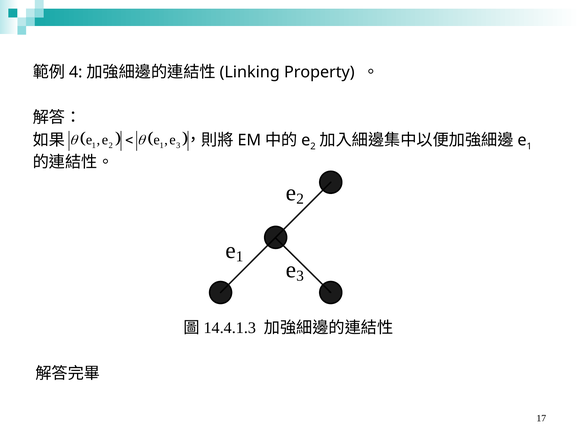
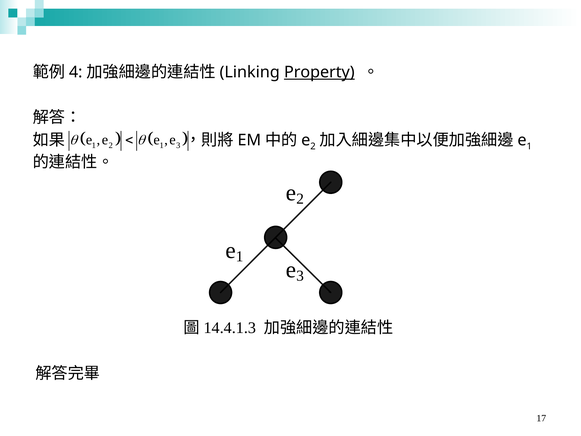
Property underline: none -> present
